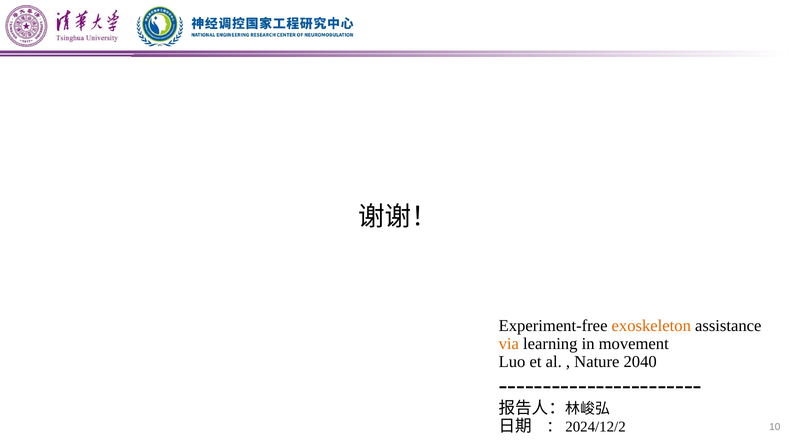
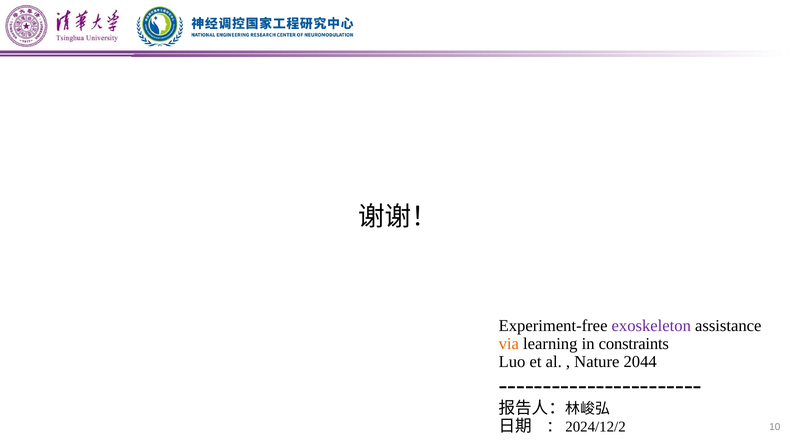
exoskeleton colour: orange -> purple
movement: movement -> constraints
2040: 2040 -> 2044
